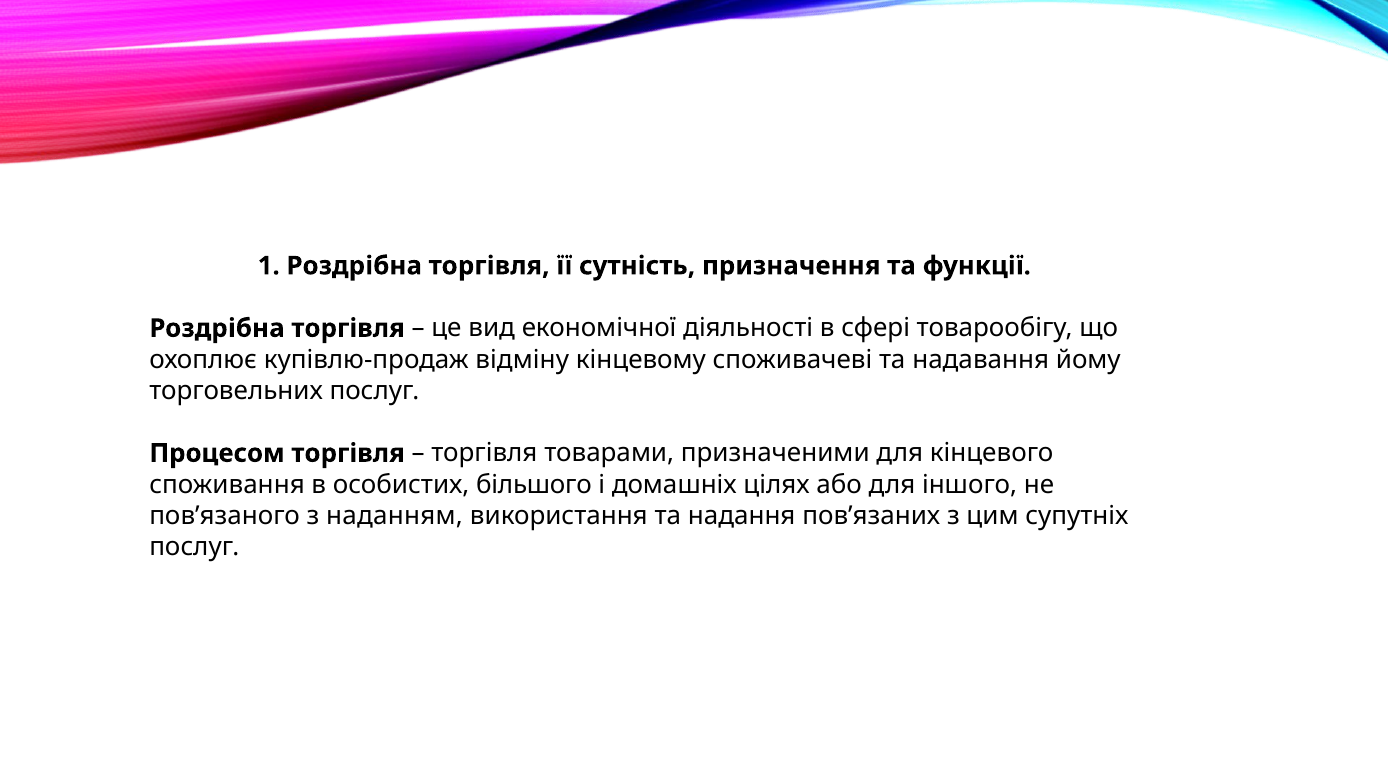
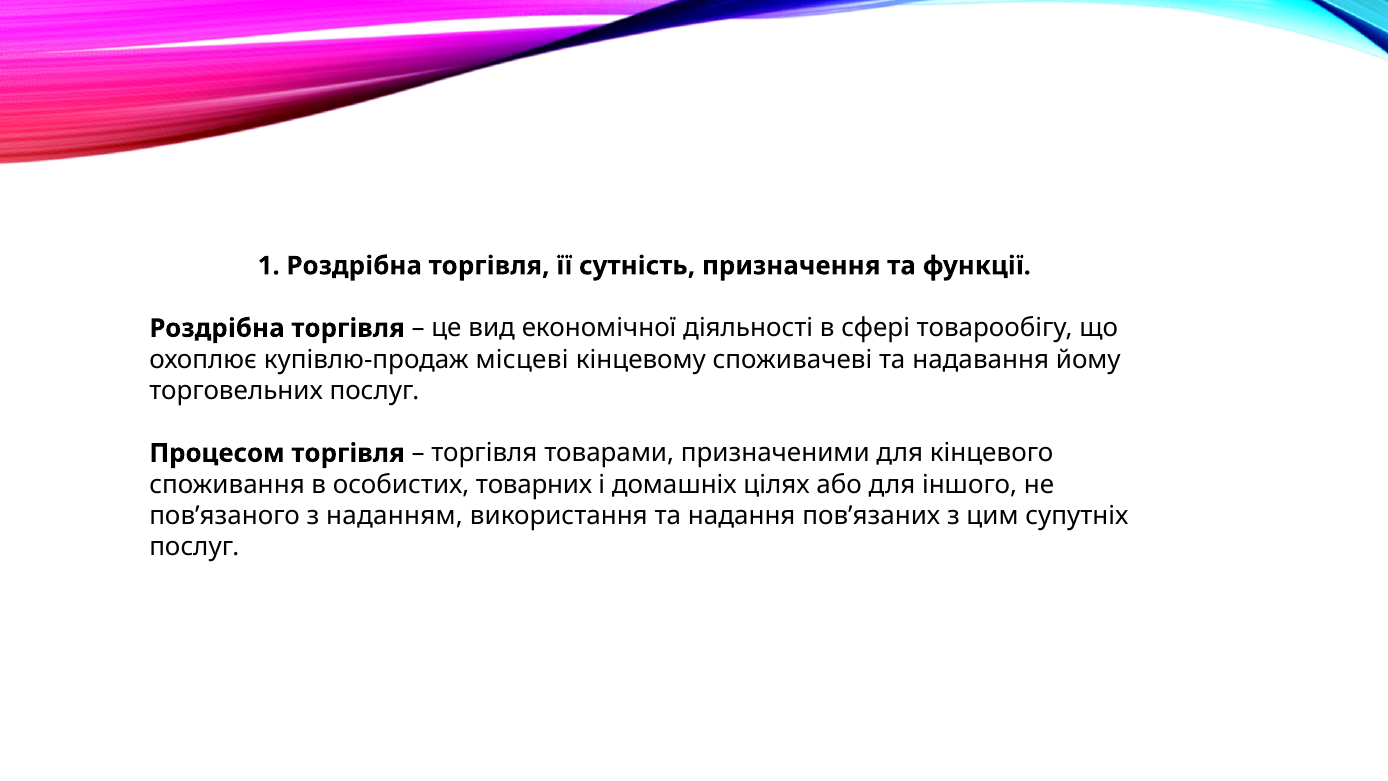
відміну: відміну -> місцеві
більшого: більшого -> товарних
